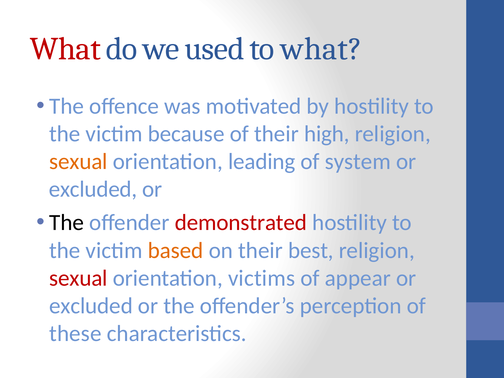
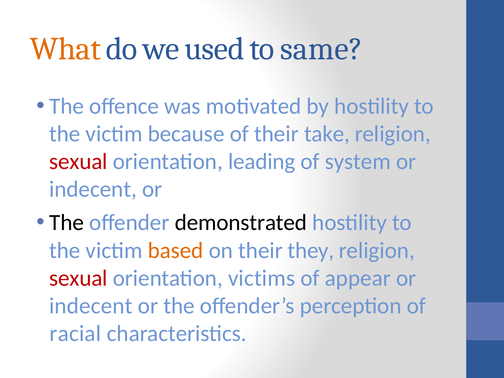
What at (65, 49) colour: red -> orange
to what: what -> same
high: high -> take
sexual at (78, 162) colour: orange -> red
excluded at (93, 189): excluded -> indecent
demonstrated colour: red -> black
best: best -> they
excluded at (91, 306): excluded -> indecent
these: these -> racial
